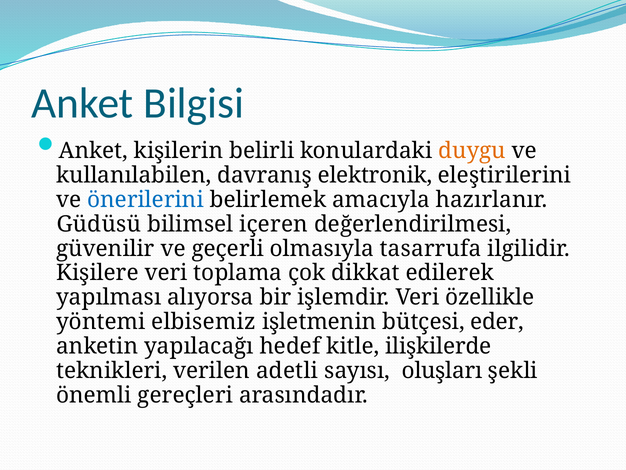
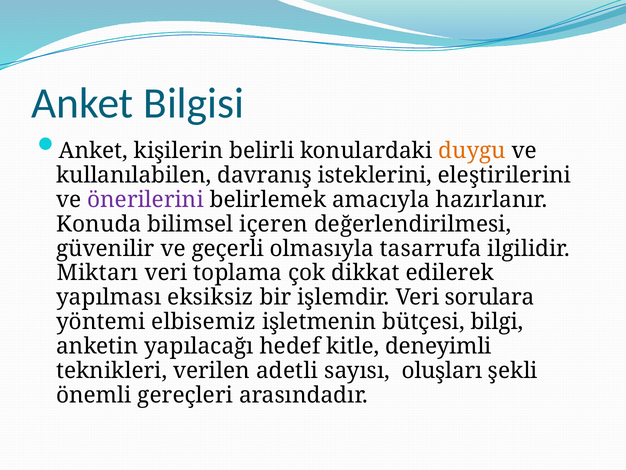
elektronik: elektronik -> isteklerini
önerilerini colour: blue -> purple
Güdüsü: Güdüsü -> Konuda
Kişilere: Kişilere -> Miktarı
alıyorsa: alıyorsa -> eksiksiz
özellikle: özellikle -> sorulara
eder: eder -> bilgi
ilişkilerde: ilişkilerde -> deneyimli
